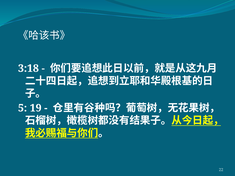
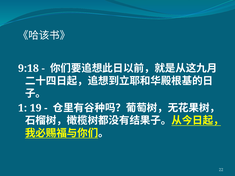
3:18: 3:18 -> 9:18
5: 5 -> 1
